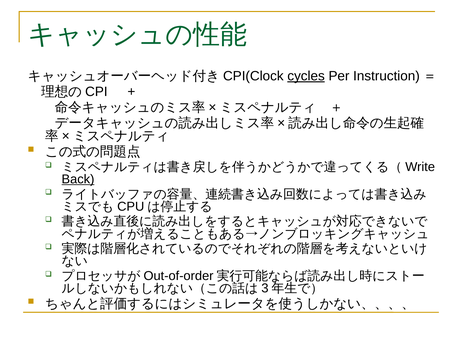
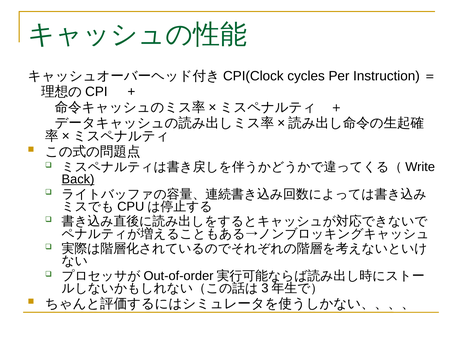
cycles underline: present -> none
